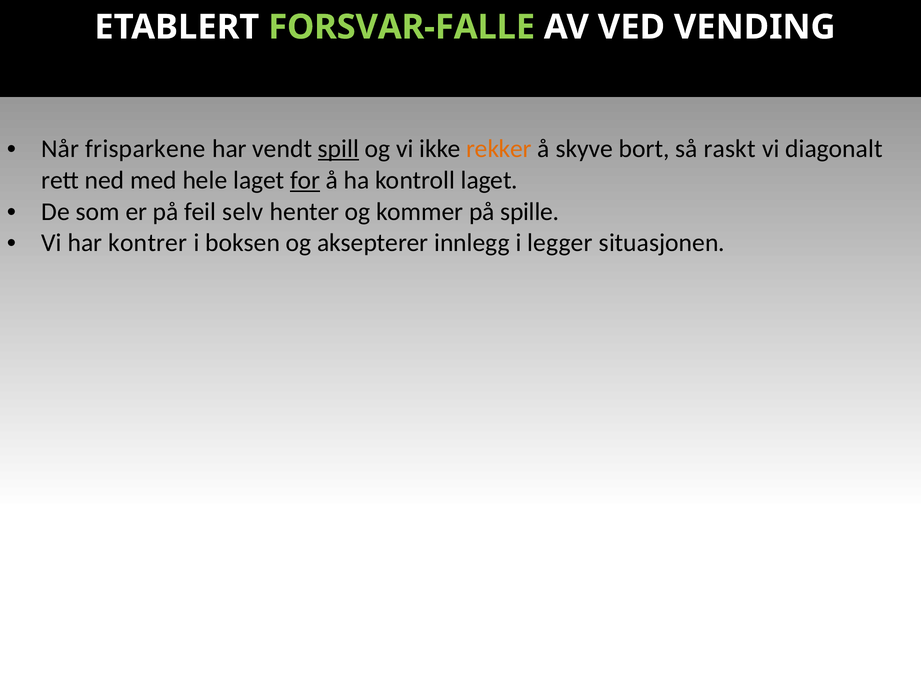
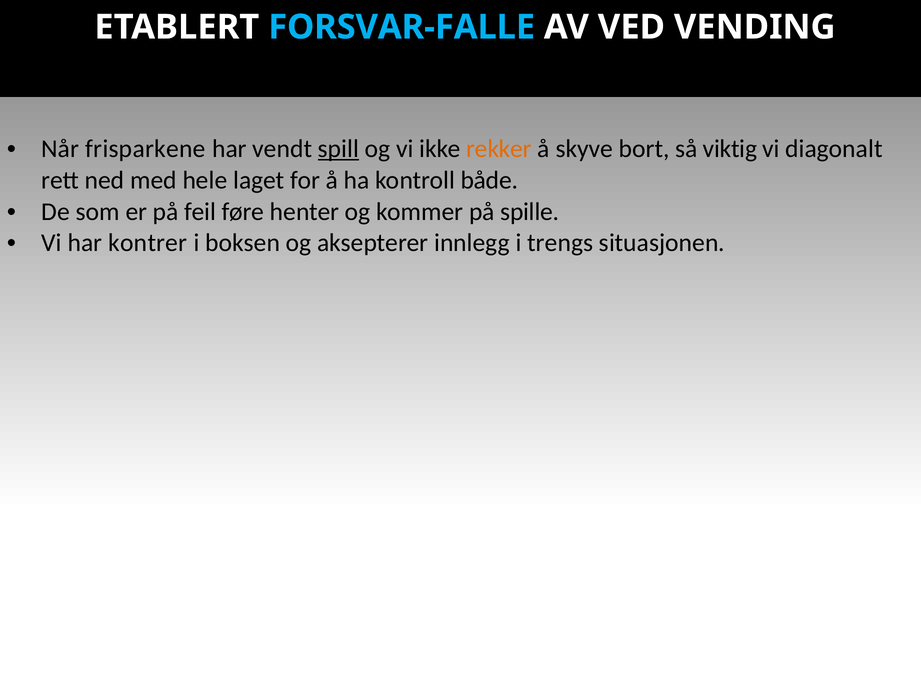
FORSVAR-FALLE colour: light green -> light blue
raskt: raskt -> viktig
for underline: present -> none
kontroll laget: laget -> både
selv: selv -> føre
legger: legger -> trengs
